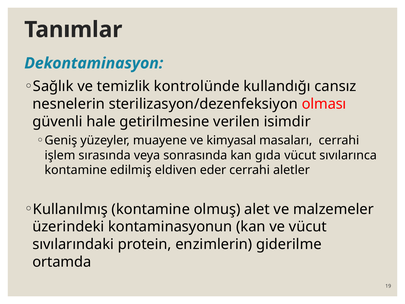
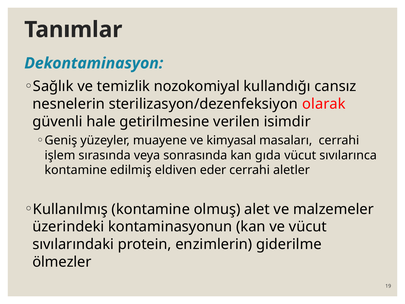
kontrolünde: kontrolünde -> nozokomiyal
olması: olması -> olarak
ortamda: ortamda -> ölmezler
